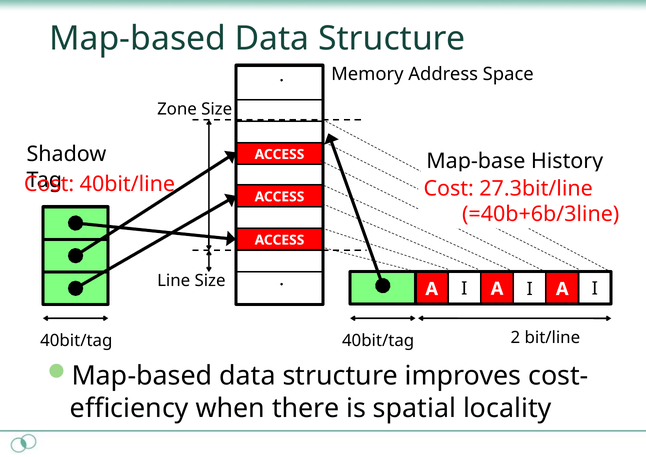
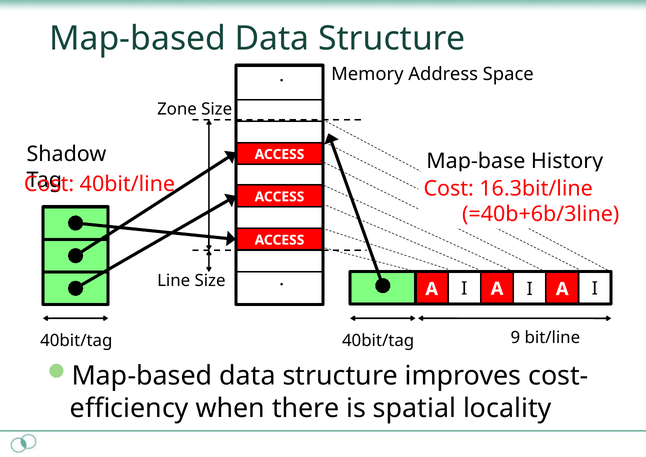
27.3bit/line: 27.3bit/line -> 16.3bit/line
2: 2 -> 9
